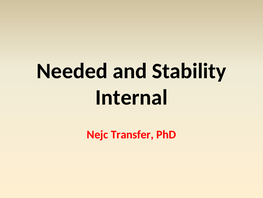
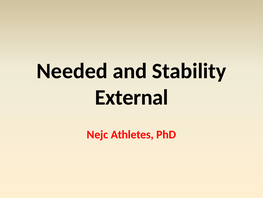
Internal: Internal -> External
Transfer: Transfer -> Athletes
